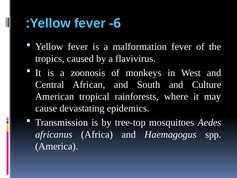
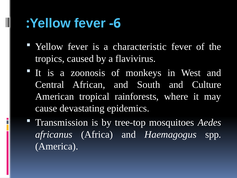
malformation: malformation -> characteristic
